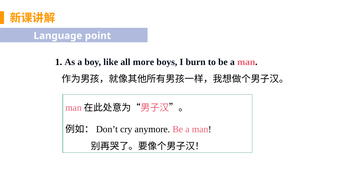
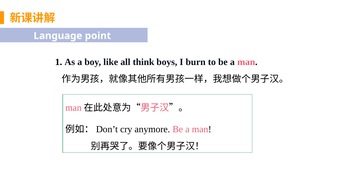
more: more -> think
